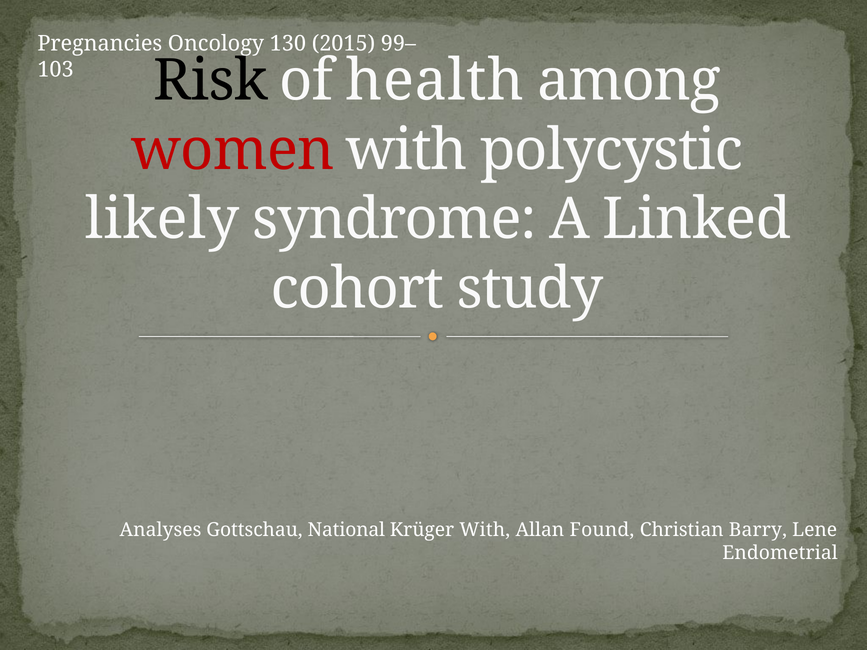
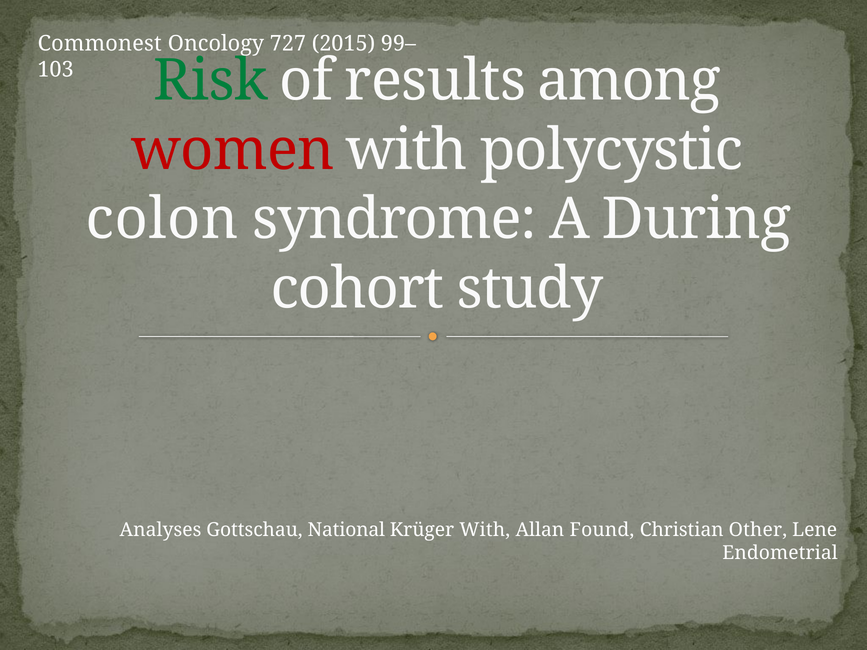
Pregnancies: Pregnancies -> Commonest
130: 130 -> 727
Risk colour: black -> green
health: health -> results
likely: likely -> colon
Linked: Linked -> During
Barry: Barry -> Other
